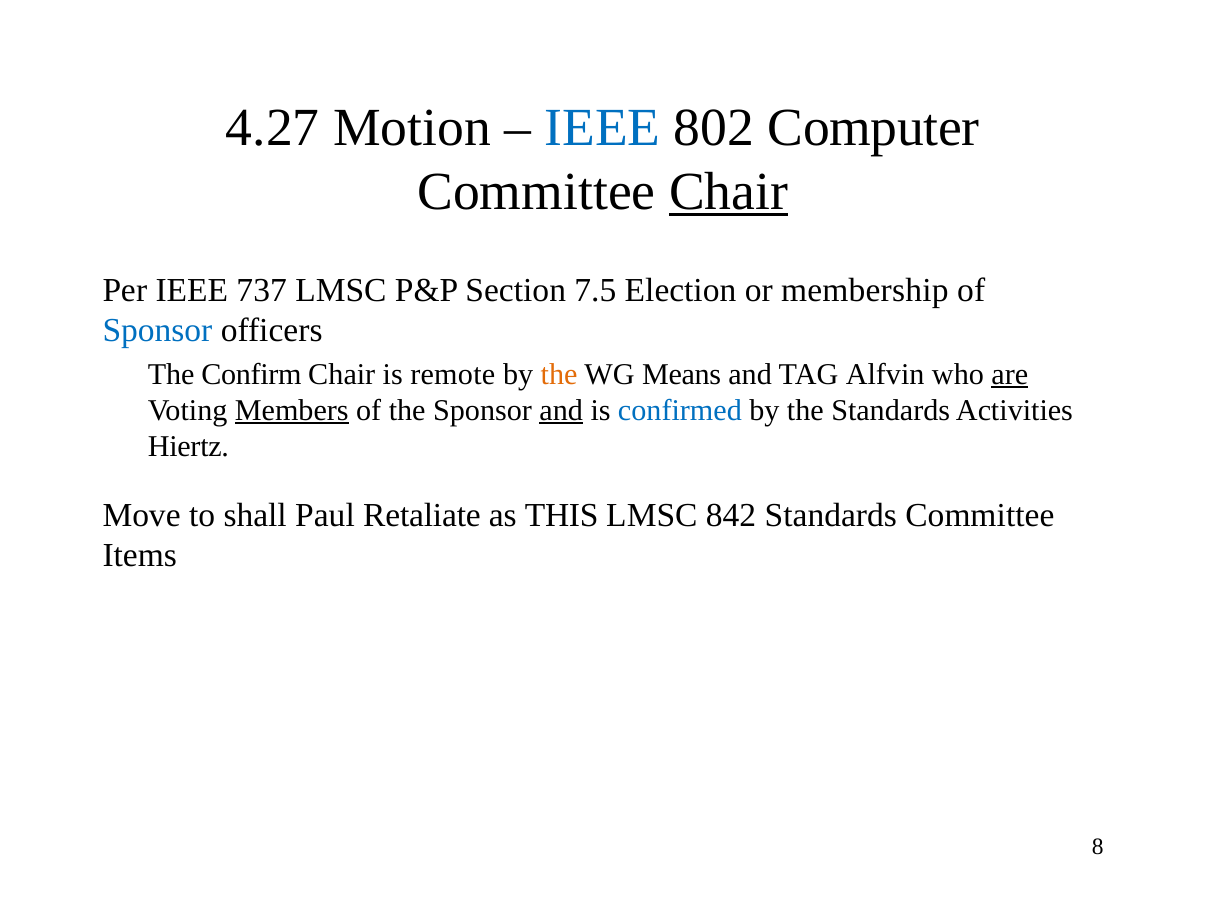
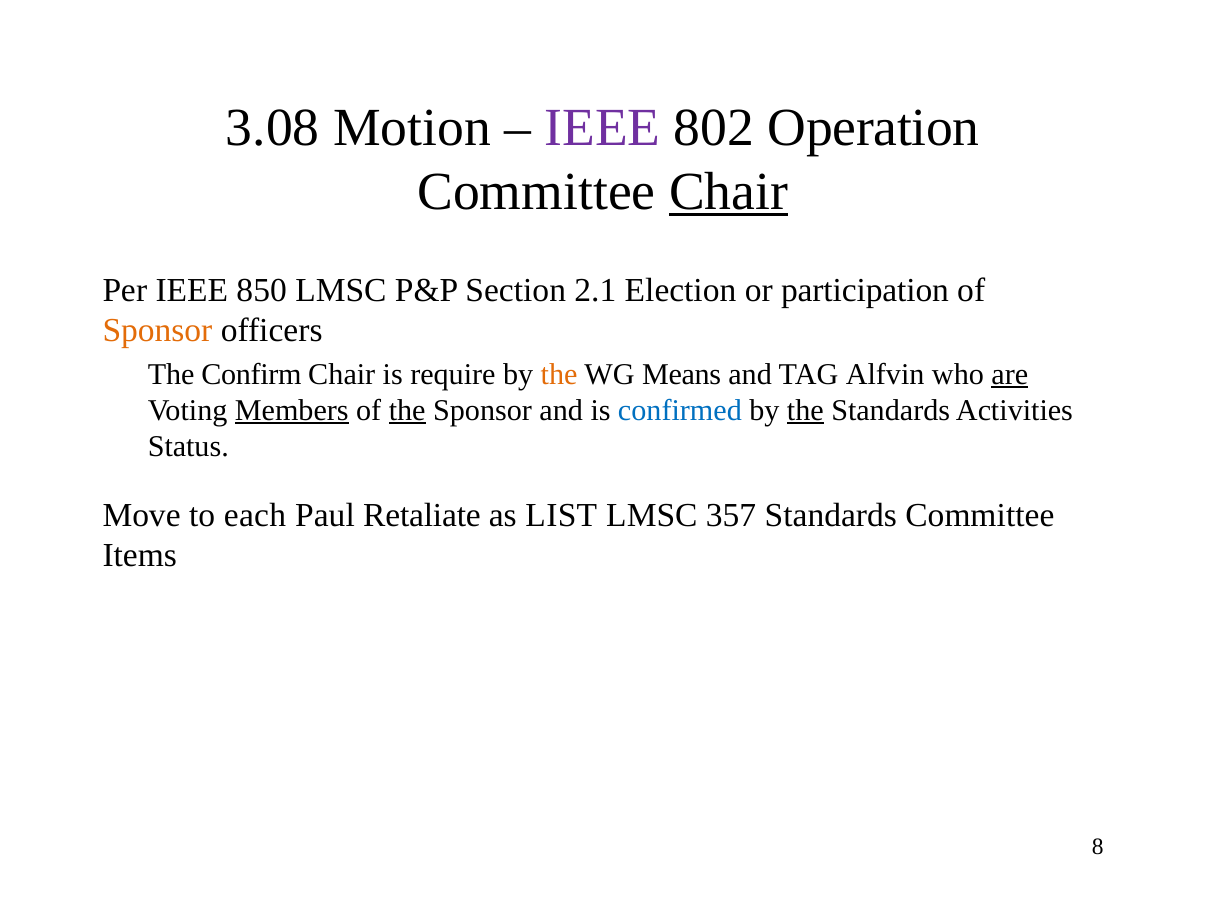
4.27: 4.27 -> 3.08
IEEE at (603, 127) colour: blue -> purple
Computer: Computer -> Operation
737: 737 -> 850
7.5: 7.5 -> 2.1
membership: membership -> participation
Sponsor at (157, 330) colour: blue -> orange
remote: remote -> require
the at (407, 410) underline: none -> present
and at (561, 410) underline: present -> none
the at (805, 410) underline: none -> present
Hiertz: Hiertz -> Status
shall: shall -> each
THIS: THIS -> LIST
842: 842 -> 357
